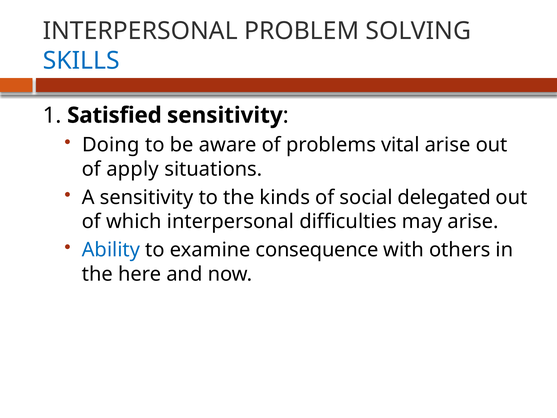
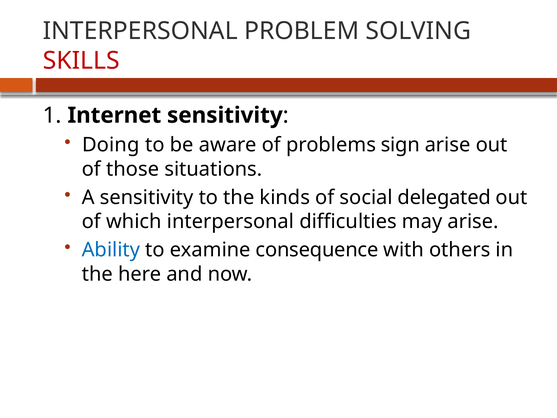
SKILLS colour: blue -> red
Satisfied: Satisfied -> Internet
vital: vital -> sign
apply: apply -> those
